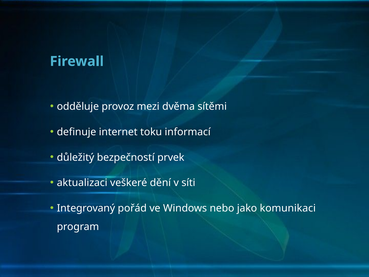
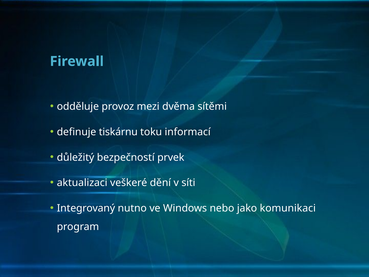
internet: internet -> tiskárnu
pořád: pořád -> nutno
